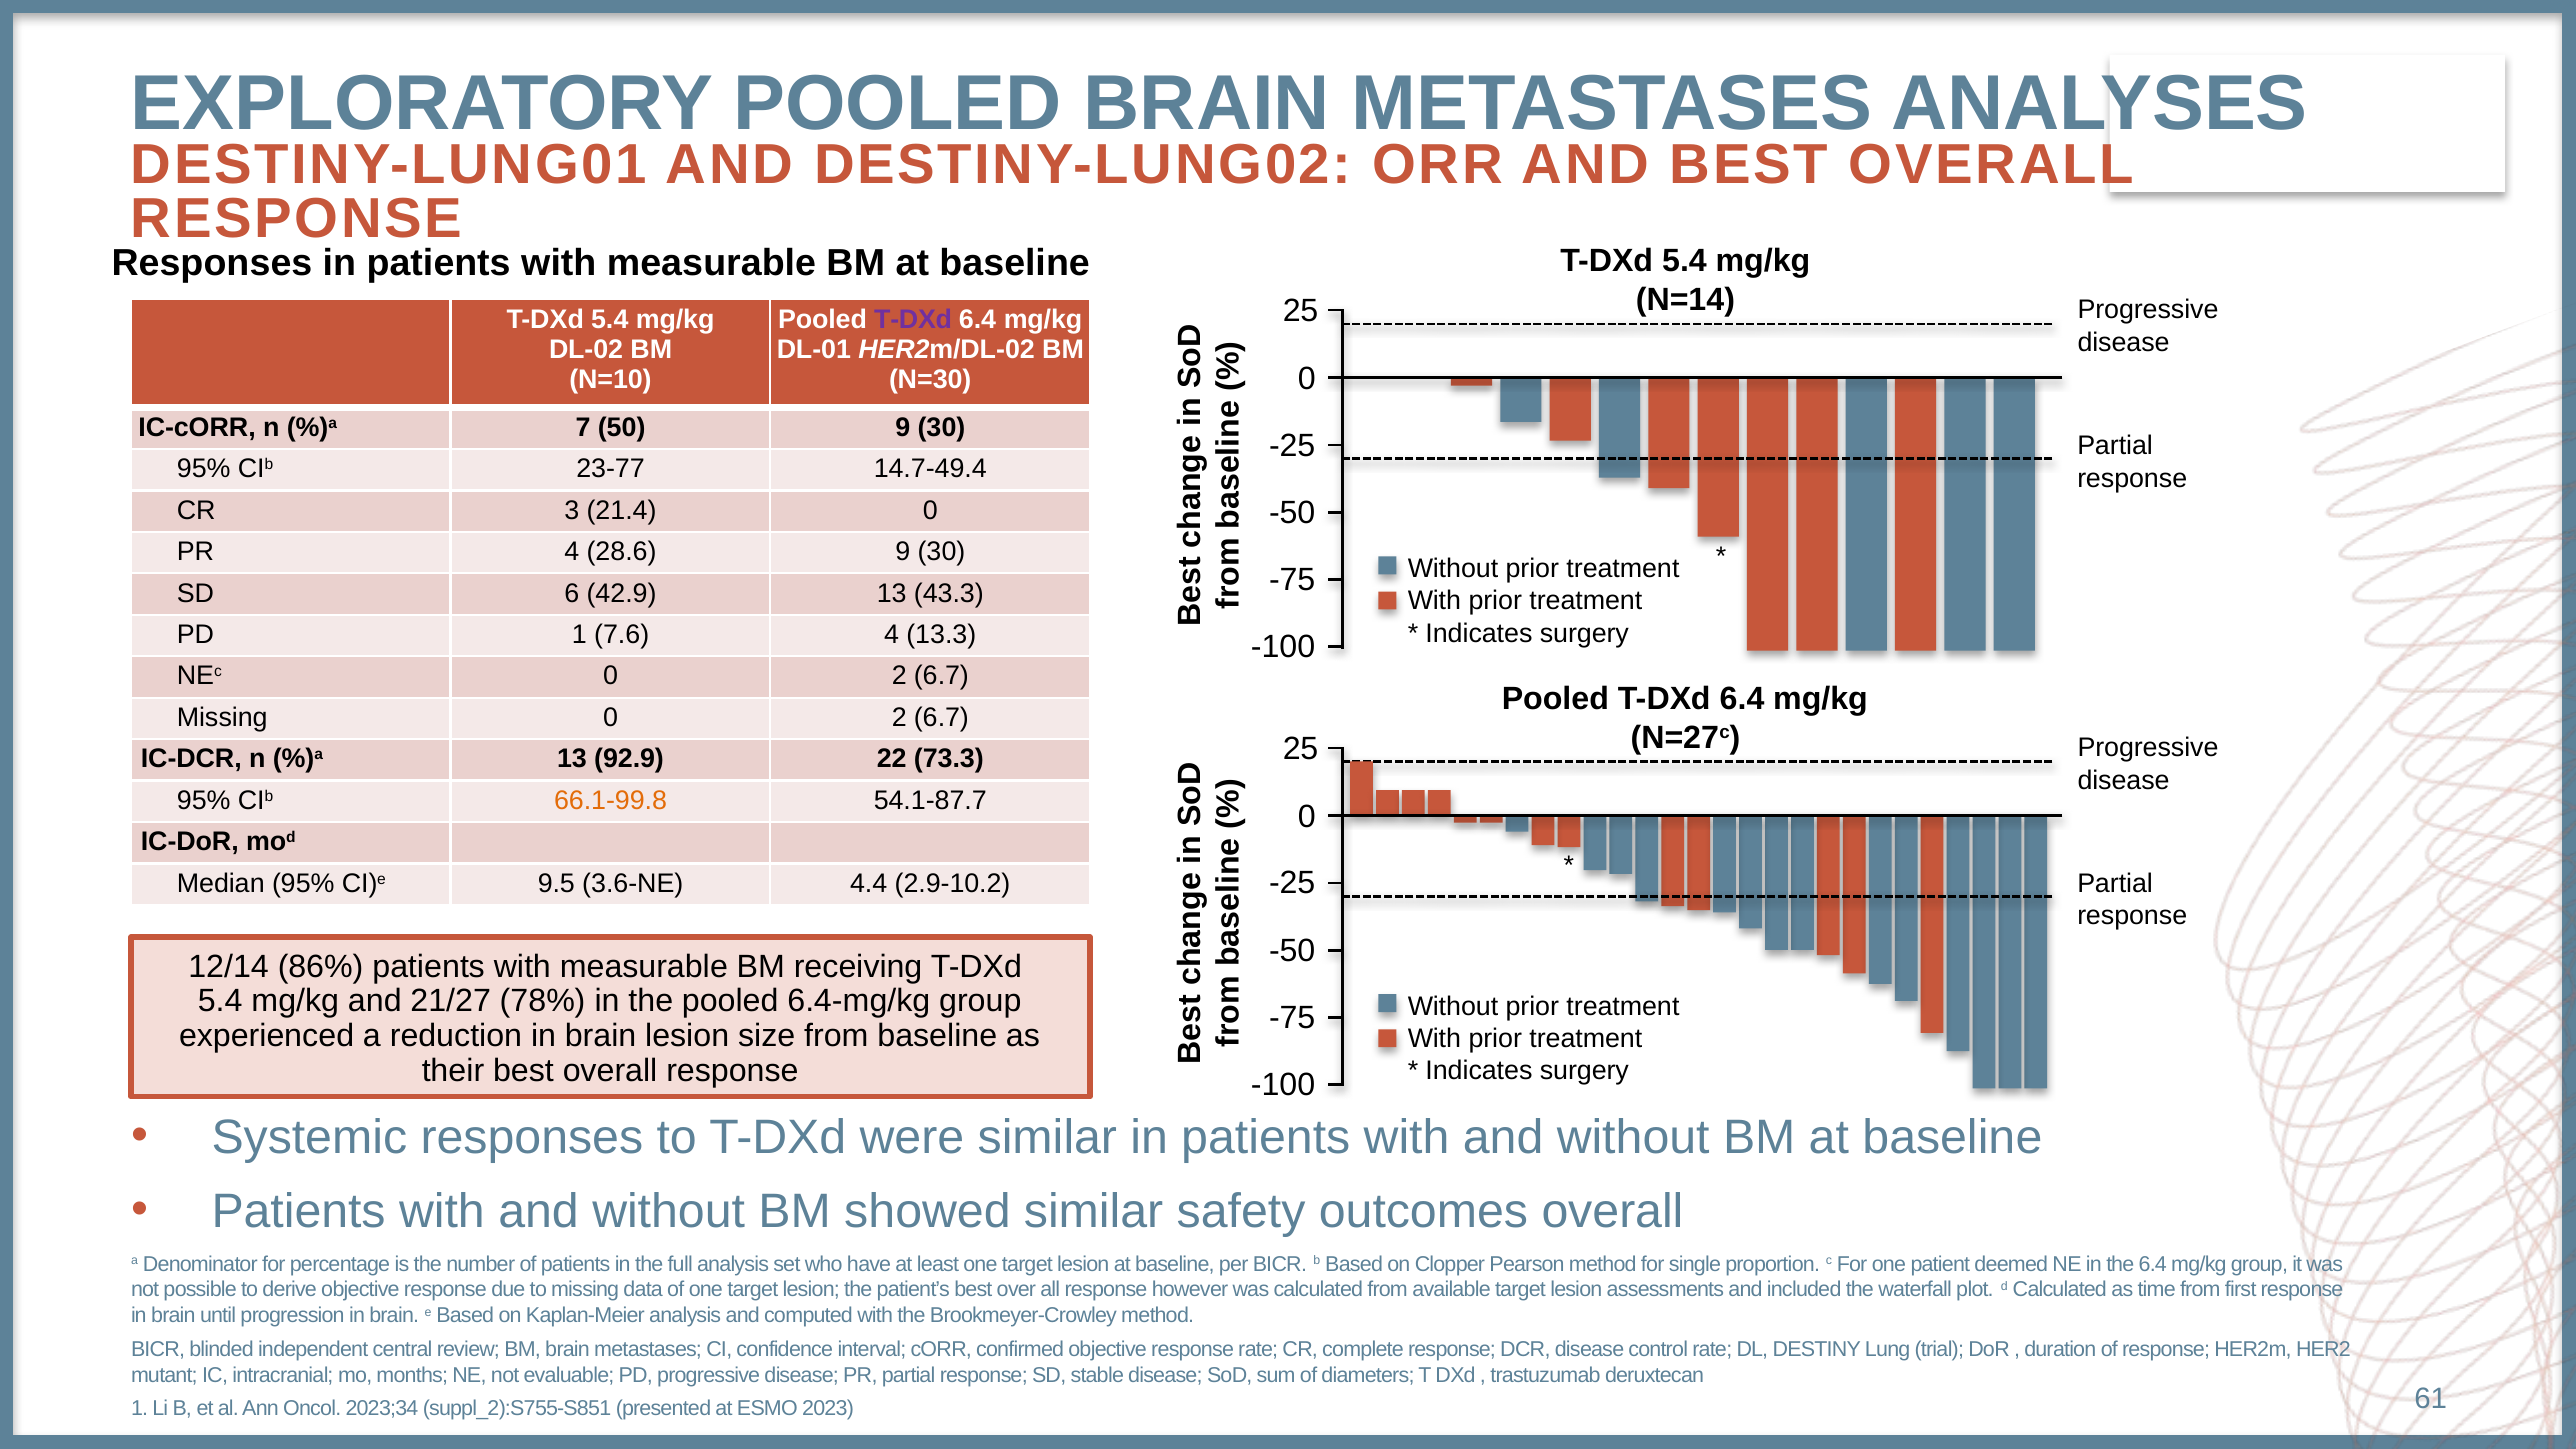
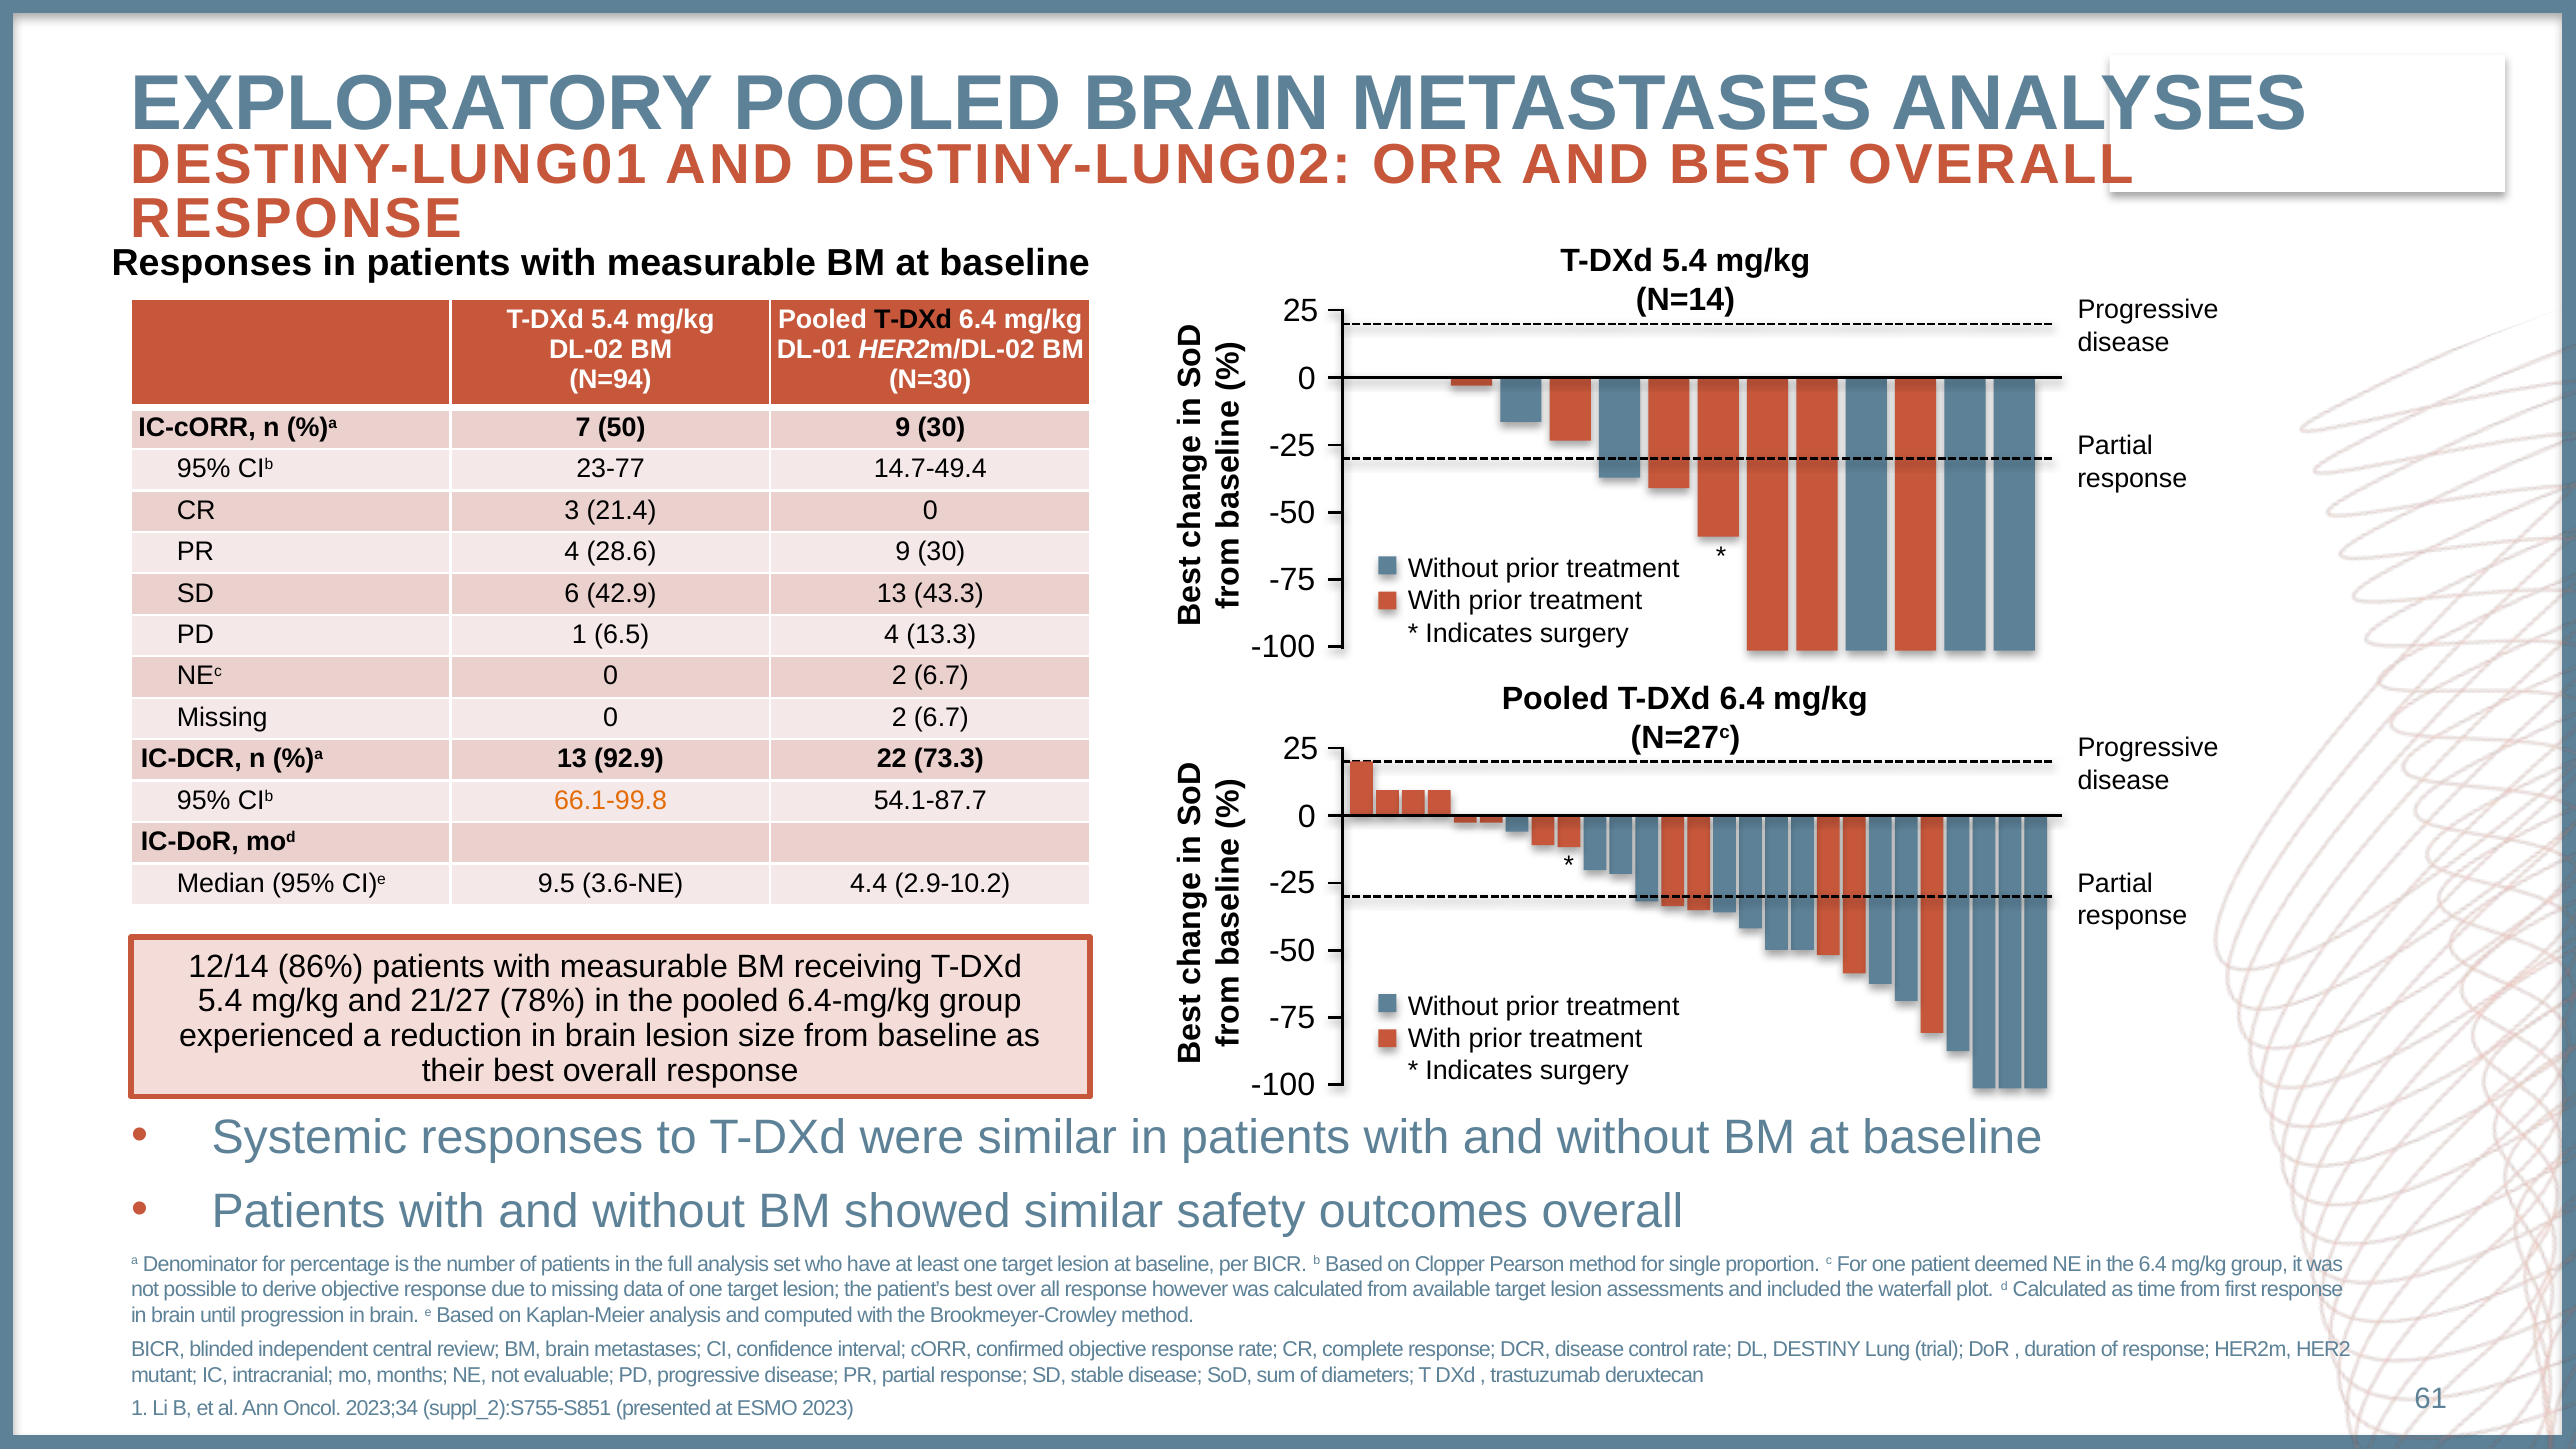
T-DXd at (913, 320) colour: purple -> black
N=10: N=10 -> N=94
7.6: 7.6 -> 6.5
